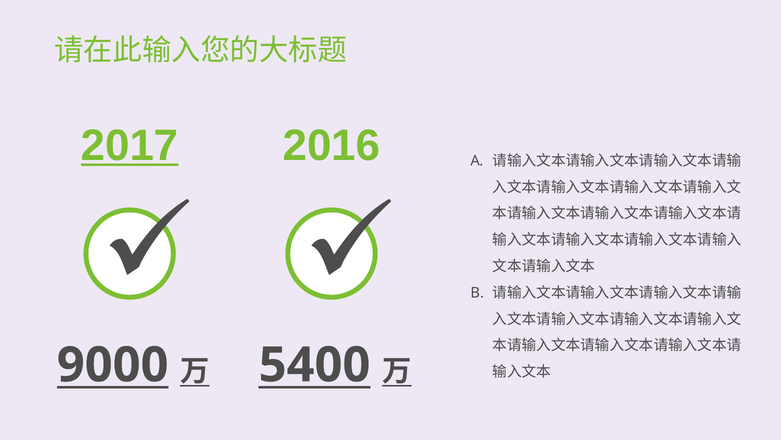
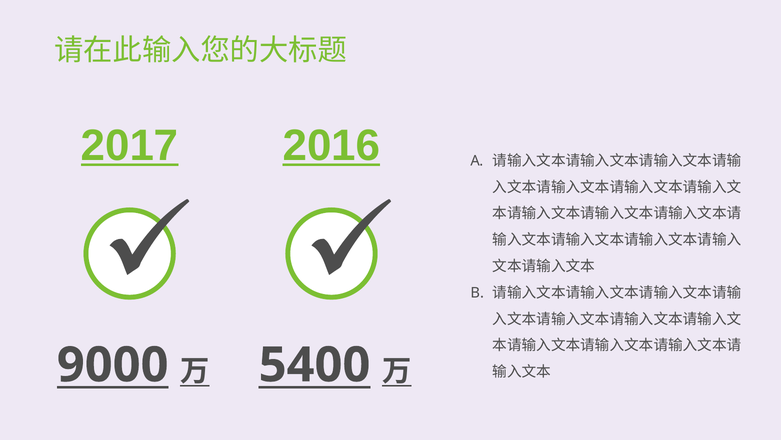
2016 underline: none -> present
